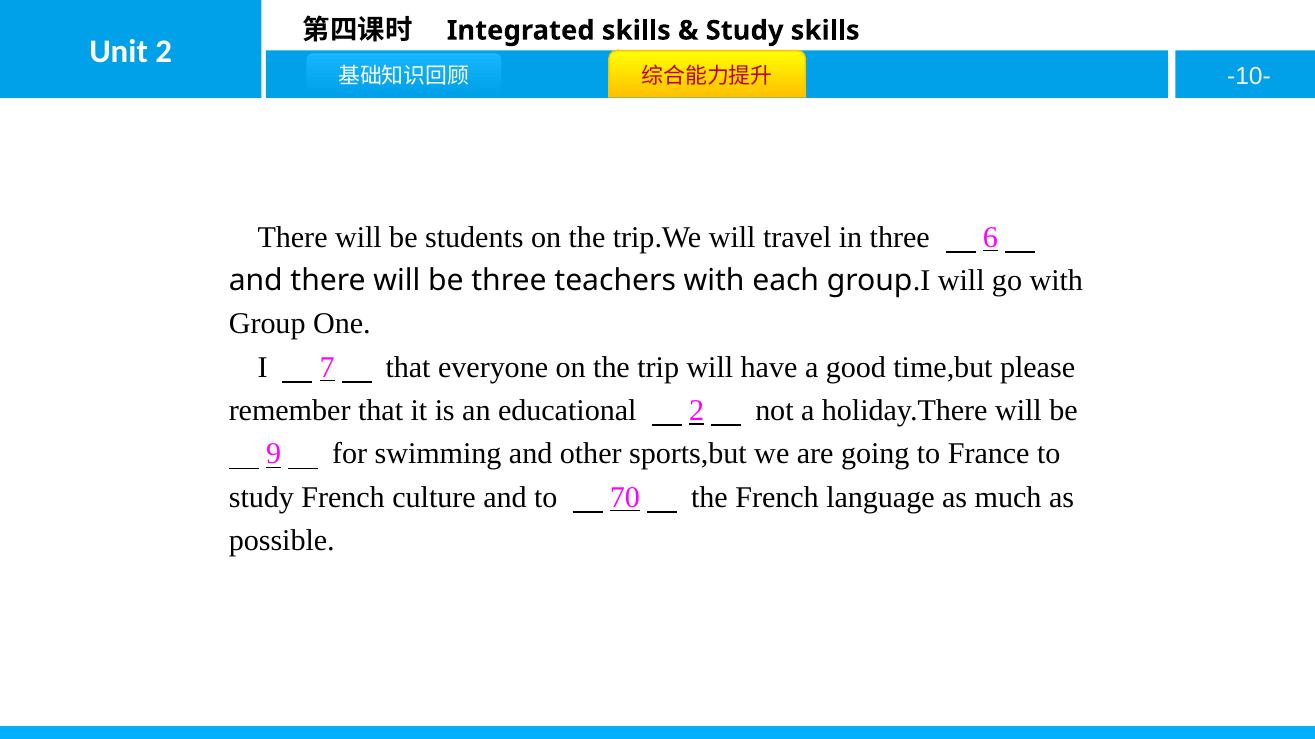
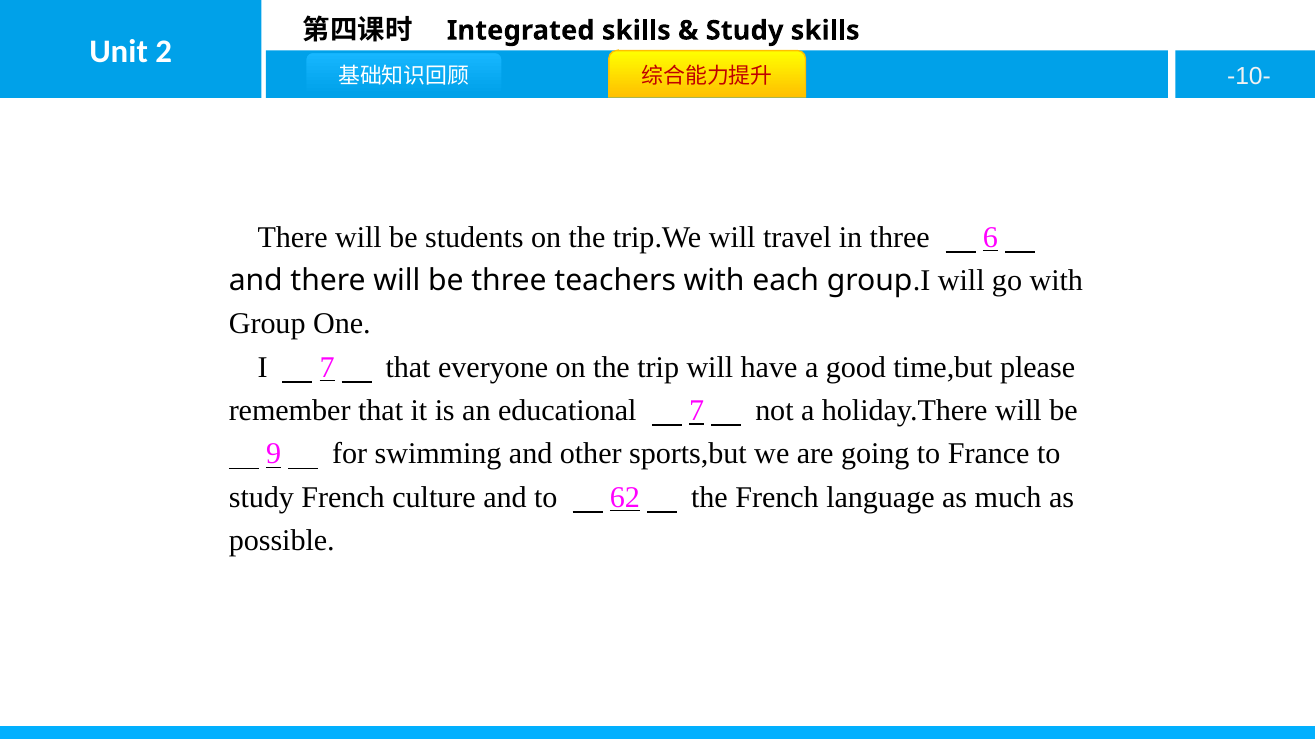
educational 2: 2 -> 7
70: 70 -> 62
